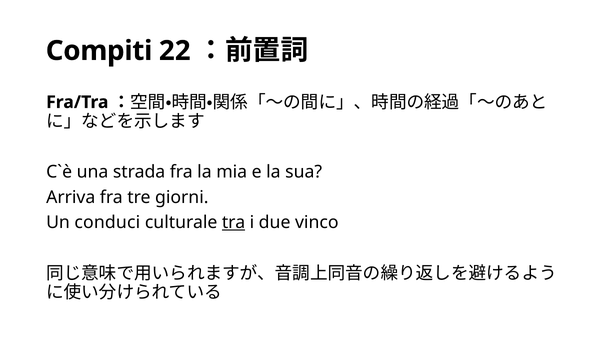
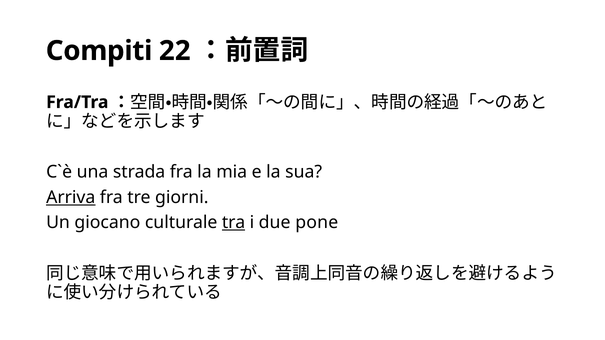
Arriva underline: none -> present
conduci: conduci -> giocano
vinco: vinco -> pone
